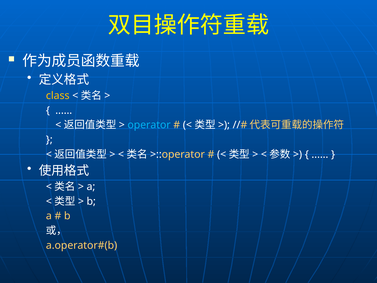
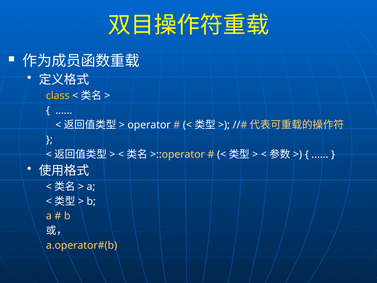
operator colour: light blue -> white
